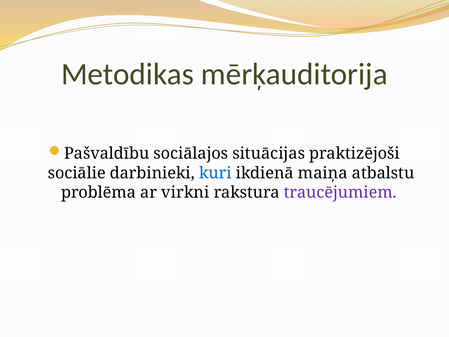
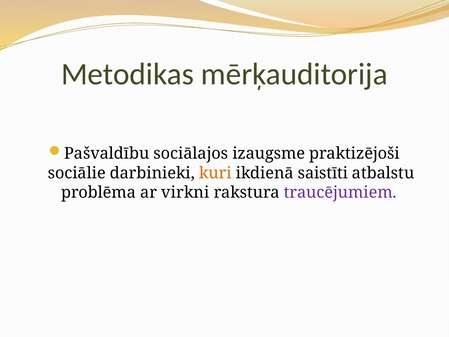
situācijas: situācijas -> izaugsme
kuri colour: blue -> orange
maiņa: maiņa -> saistīti
